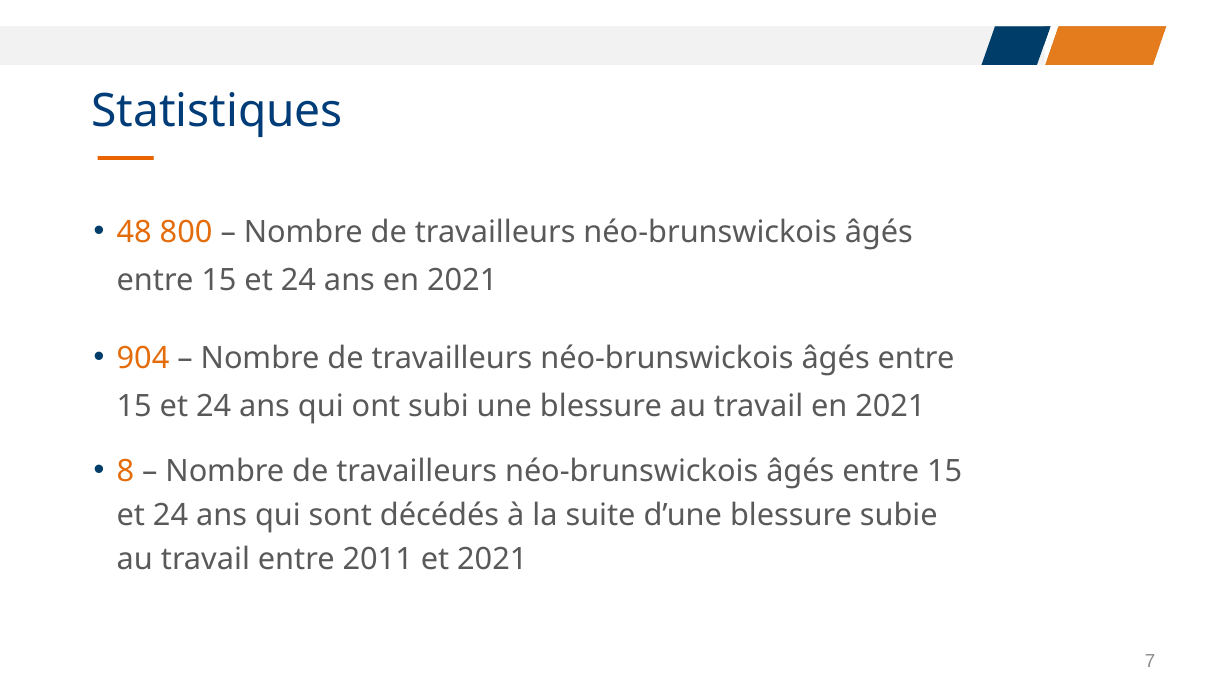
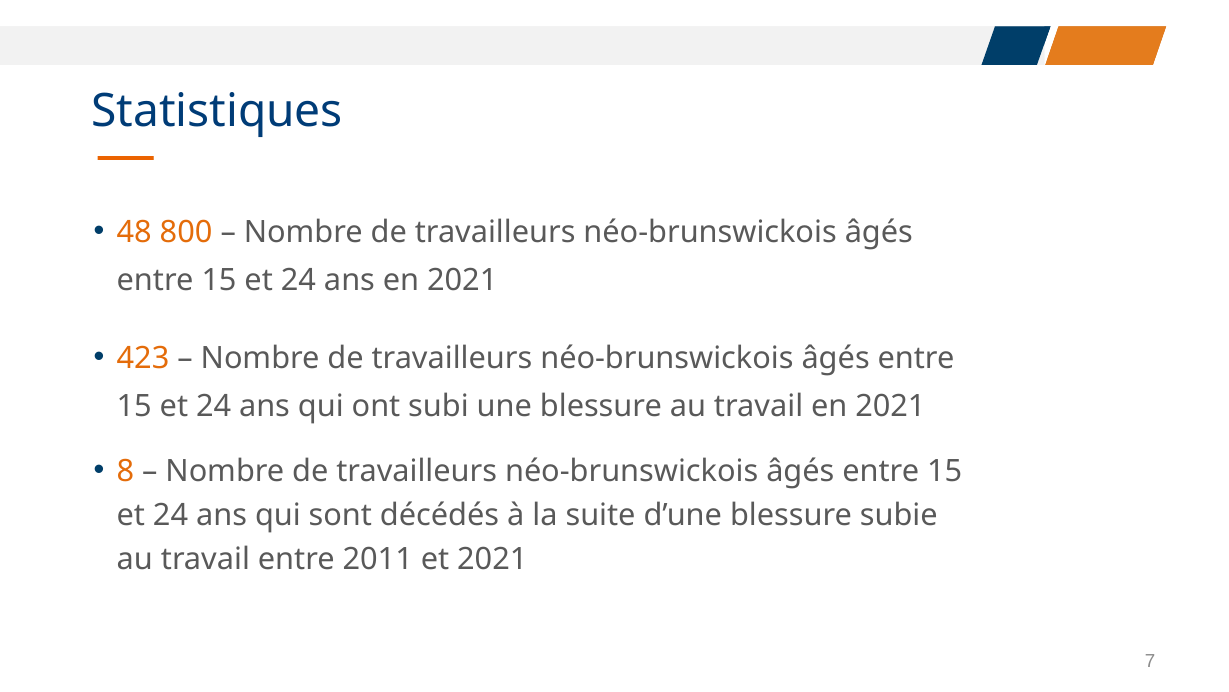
904: 904 -> 423
